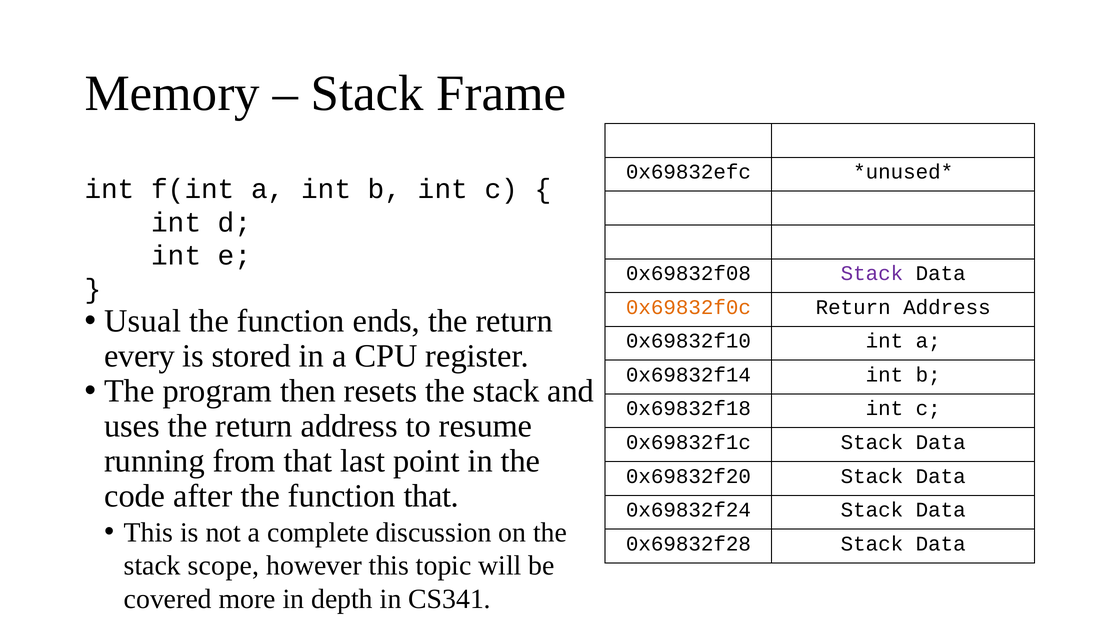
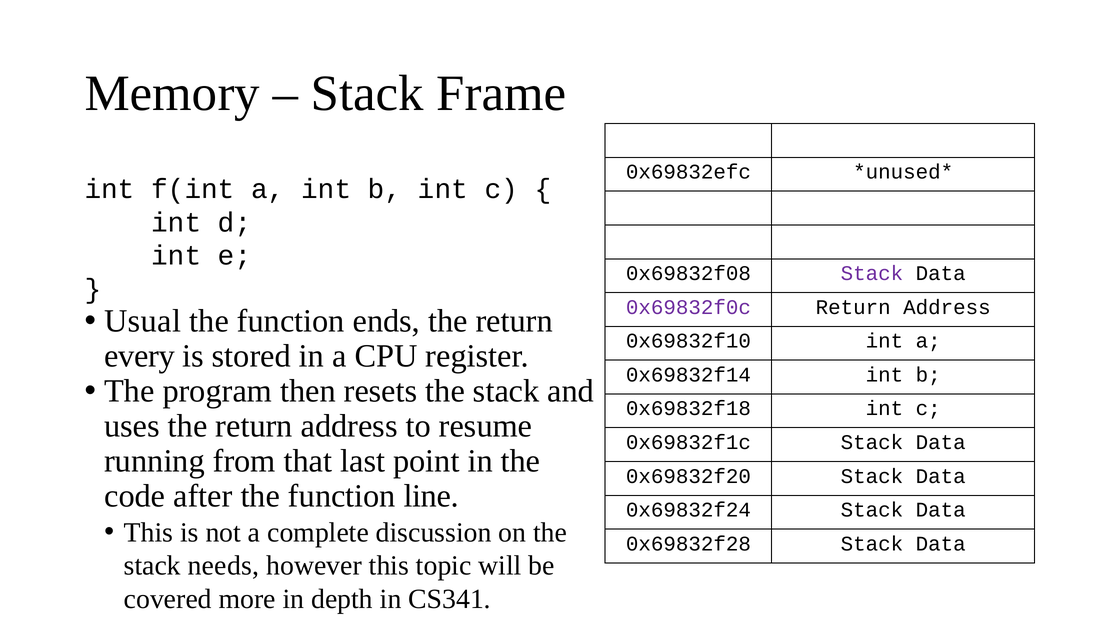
0x69832f0c colour: orange -> purple
function that: that -> line
scope: scope -> needs
